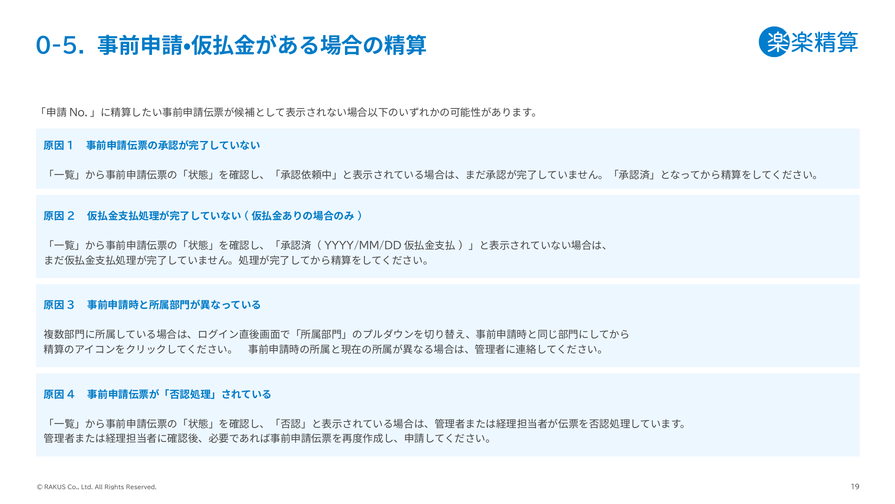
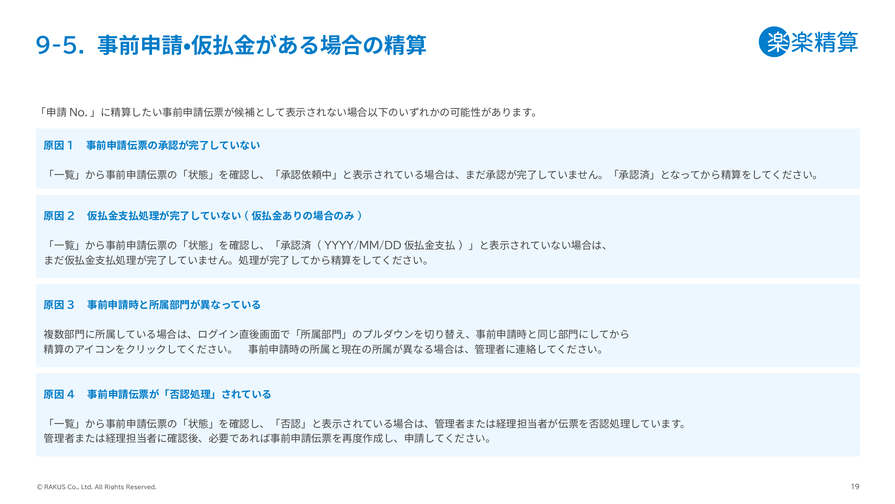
0-5: 0-5 -> 9-5
